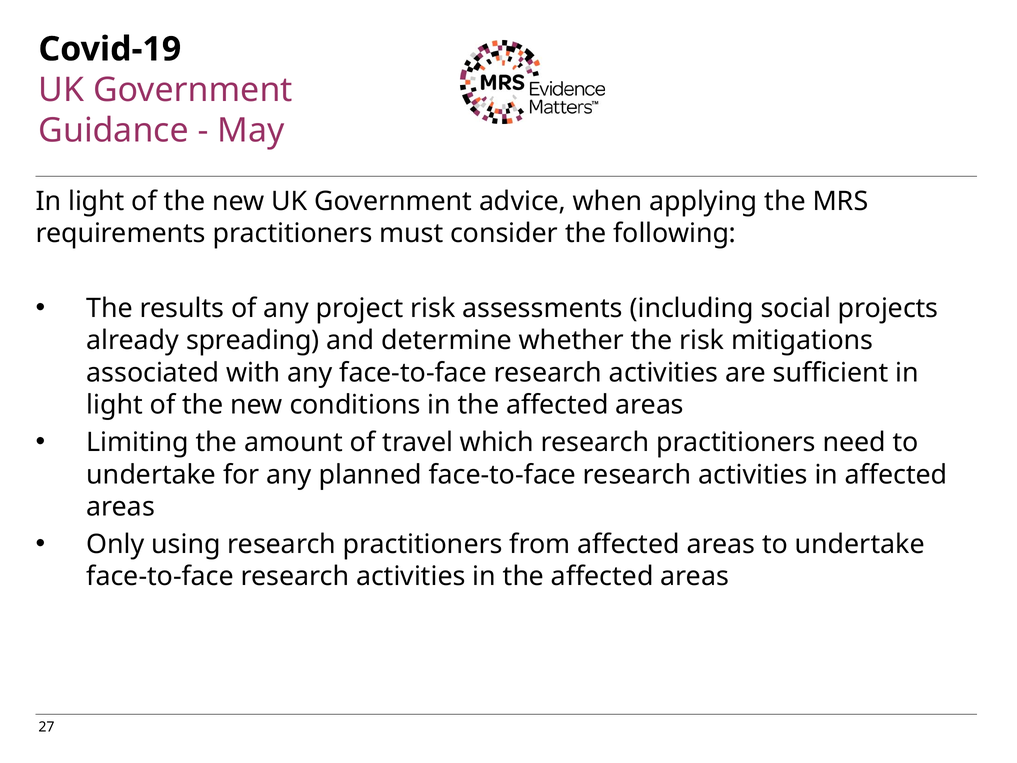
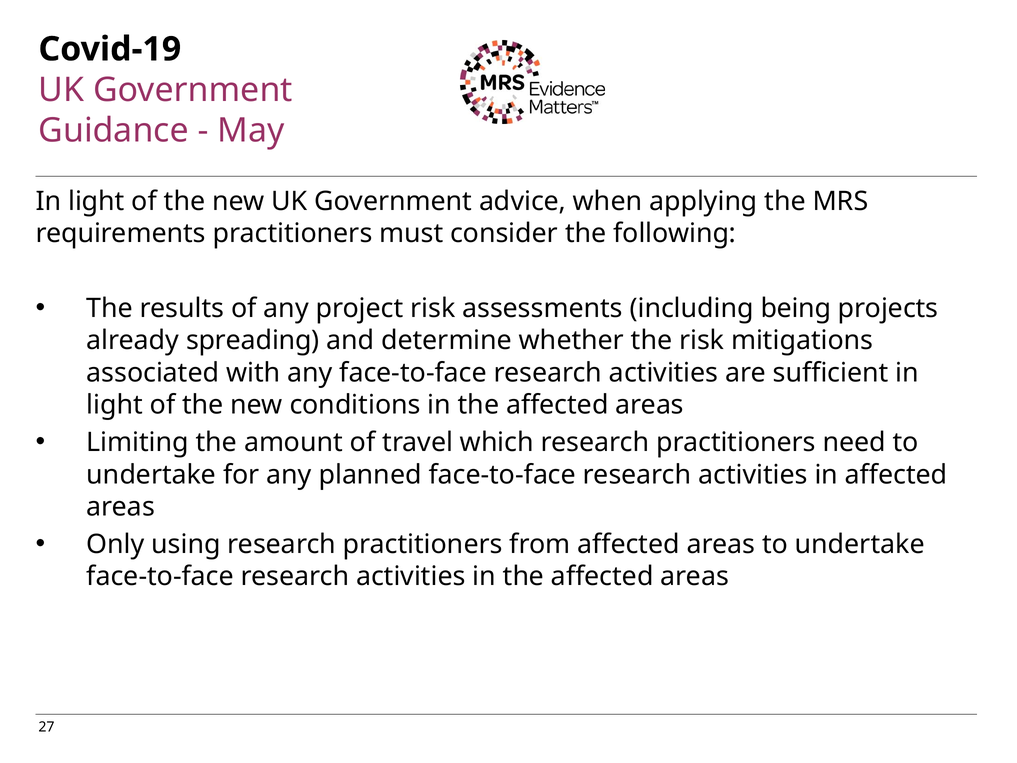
social: social -> being
